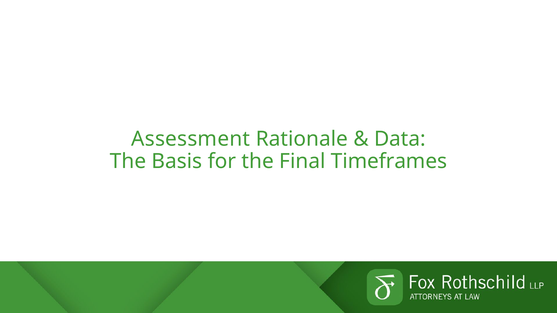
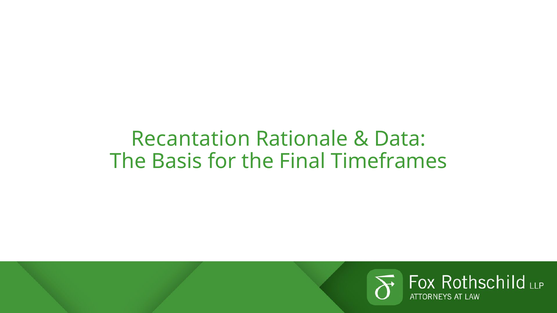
Assessment: Assessment -> Recantation
